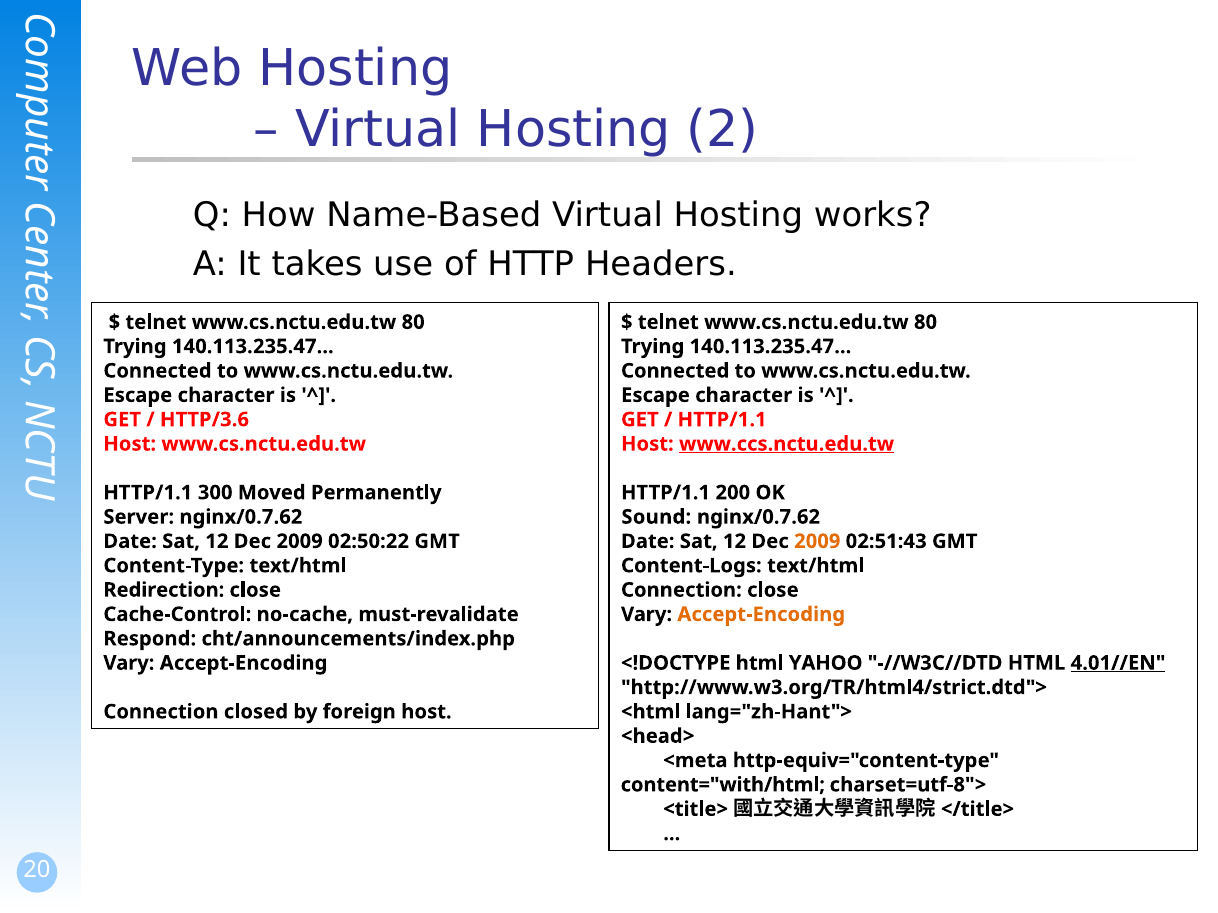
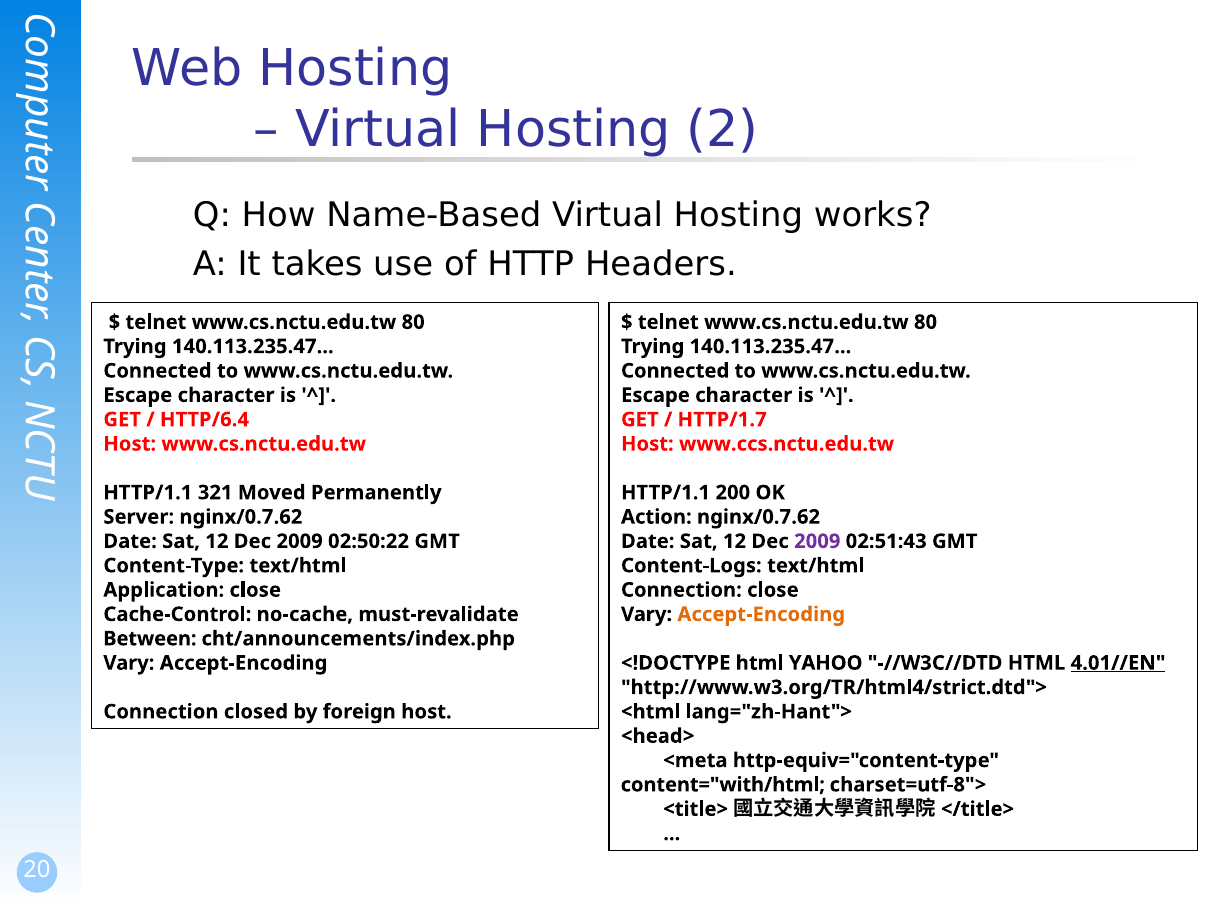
HTTP/3.6: HTTP/3.6 -> HTTP/6.4
HTTP/1.1 at (722, 420): HTTP/1.1 -> HTTP/1.7
www.ccs.nctu.edu.tw underline: present -> none
300: 300 -> 321
Sound: Sound -> Action
2009 at (817, 542) colour: orange -> purple
Redirection: Redirection -> Application
Respond: Respond -> Between
